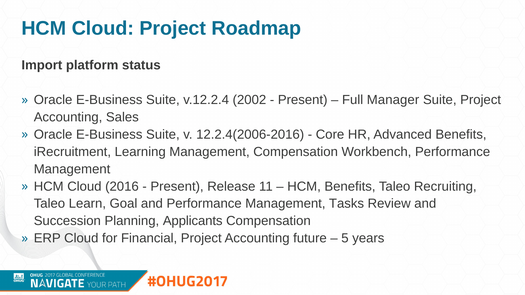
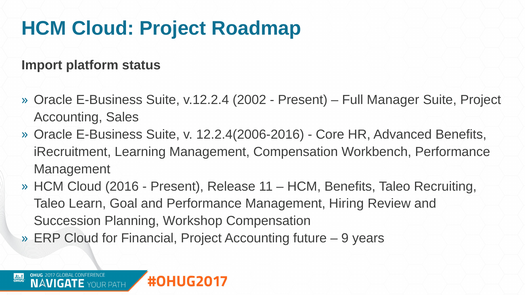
Tasks: Tasks -> Hiring
Applicants: Applicants -> Workshop
5: 5 -> 9
